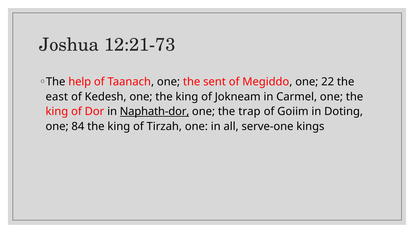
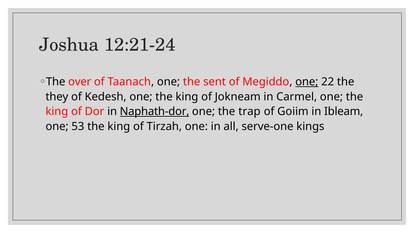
12:21-73: 12:21-73 -> 12:21-24
help: help -> over
one at (307, 82) underline: none -> present
east: east -> they
Doting: Doting -> Ibleam
84: 84 -> 53
